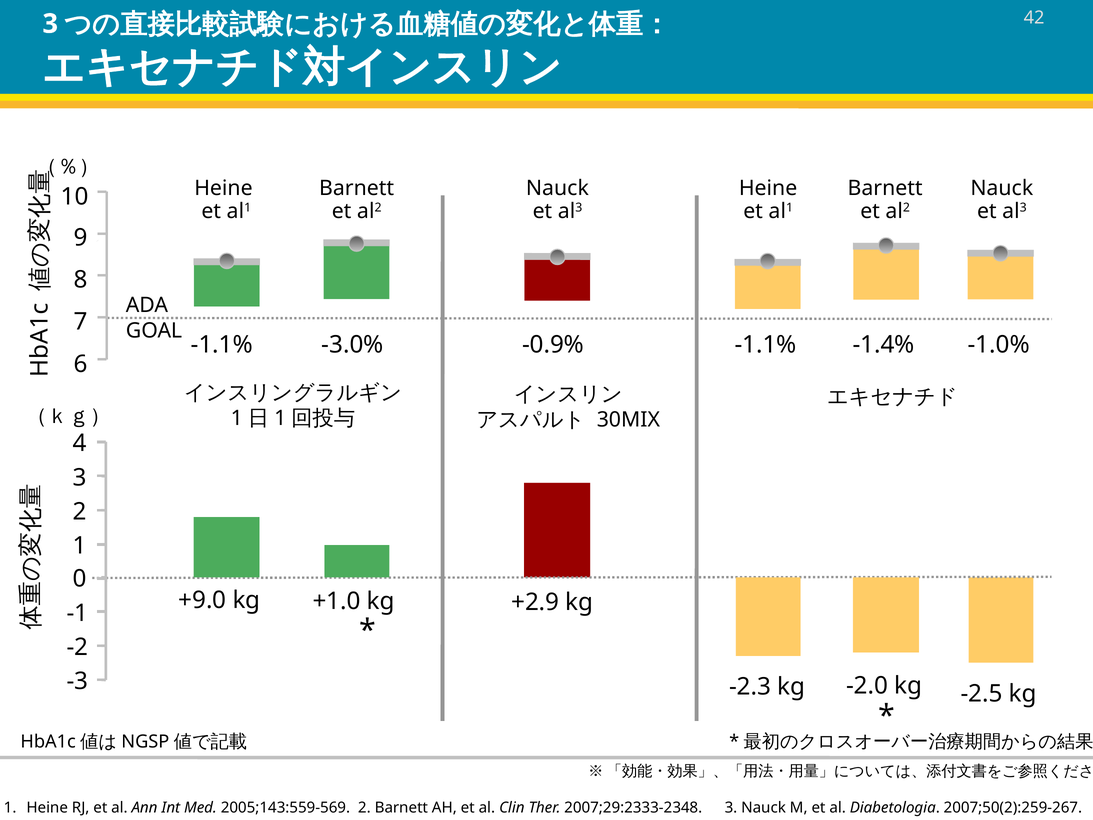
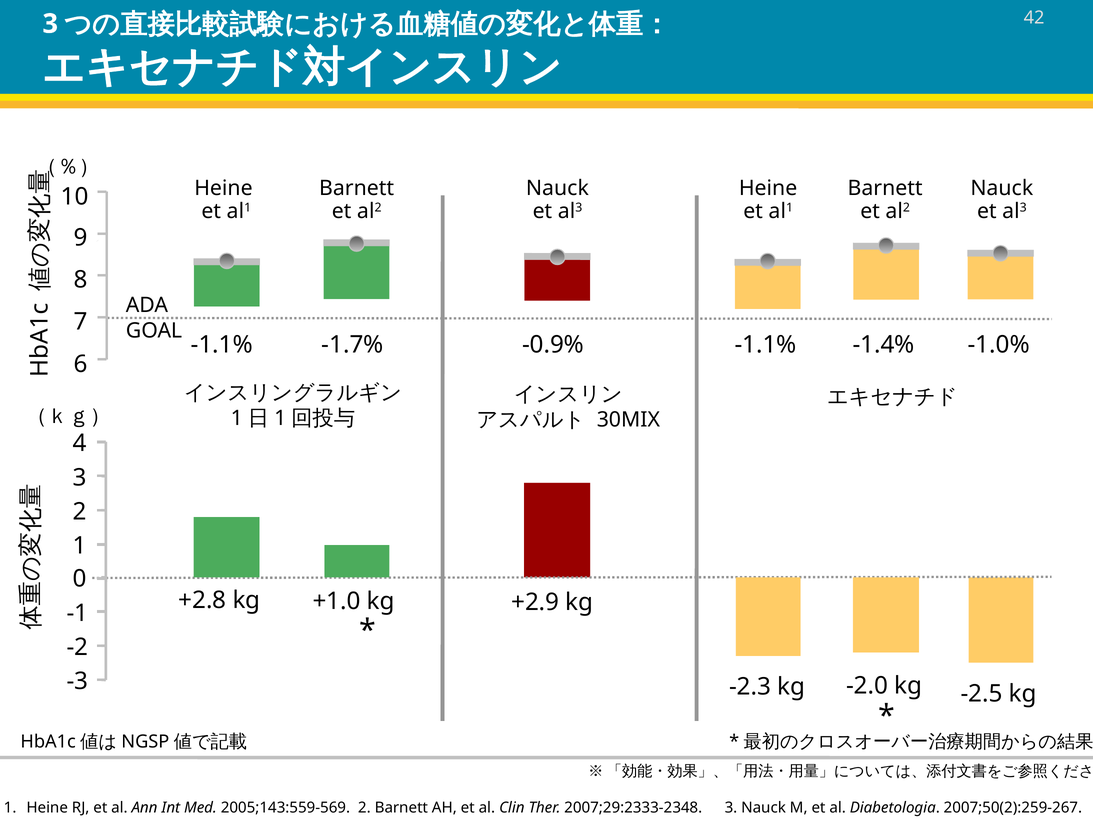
-3.0%: -3.0% -> -1.7%
+9.0: +9.0 -> +2.8
